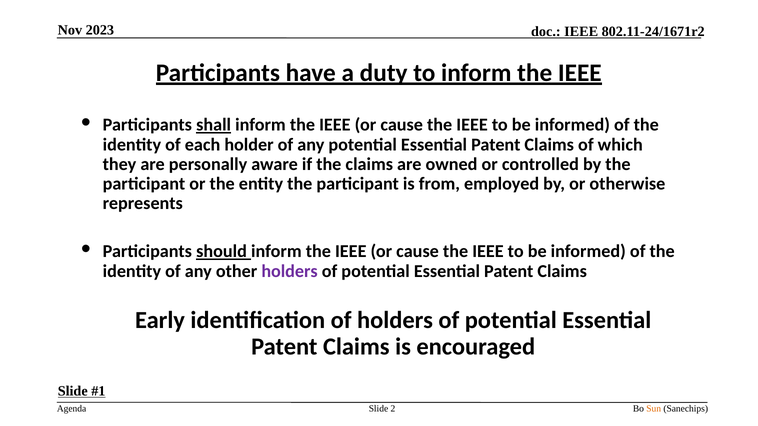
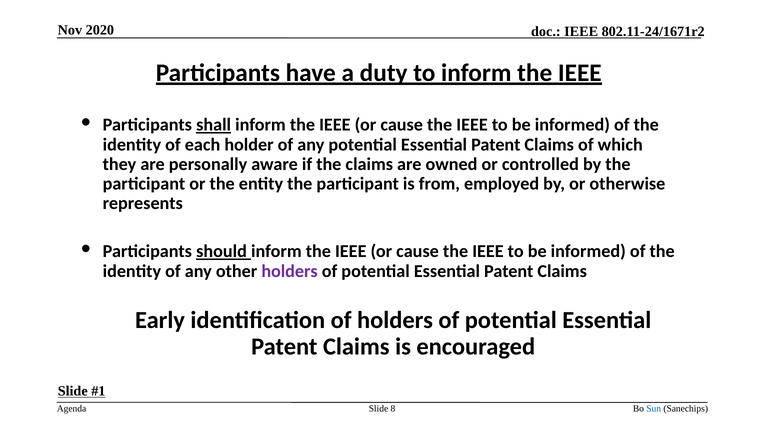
2023: 2023 -> 2020
2: 2 -> 8
Sun colour: orange -> blue
